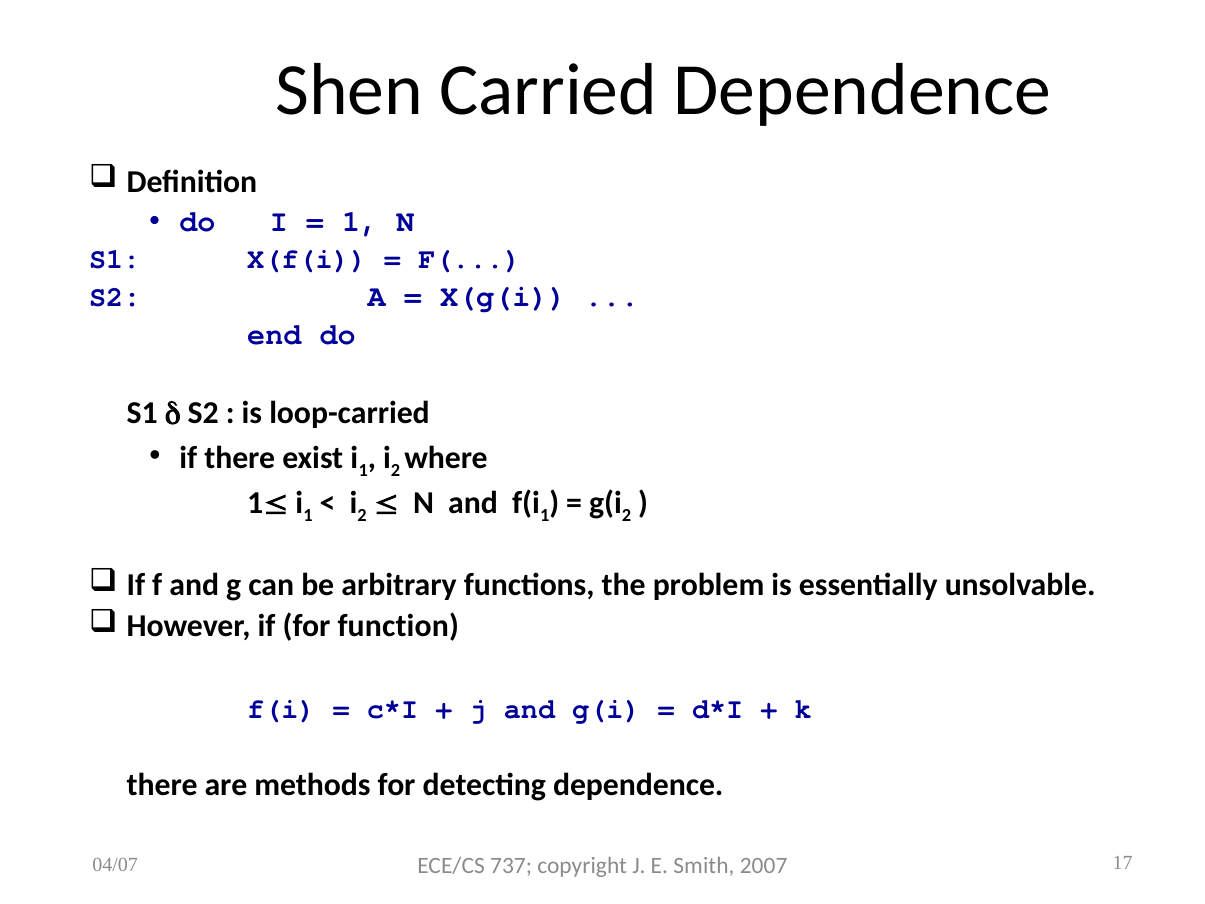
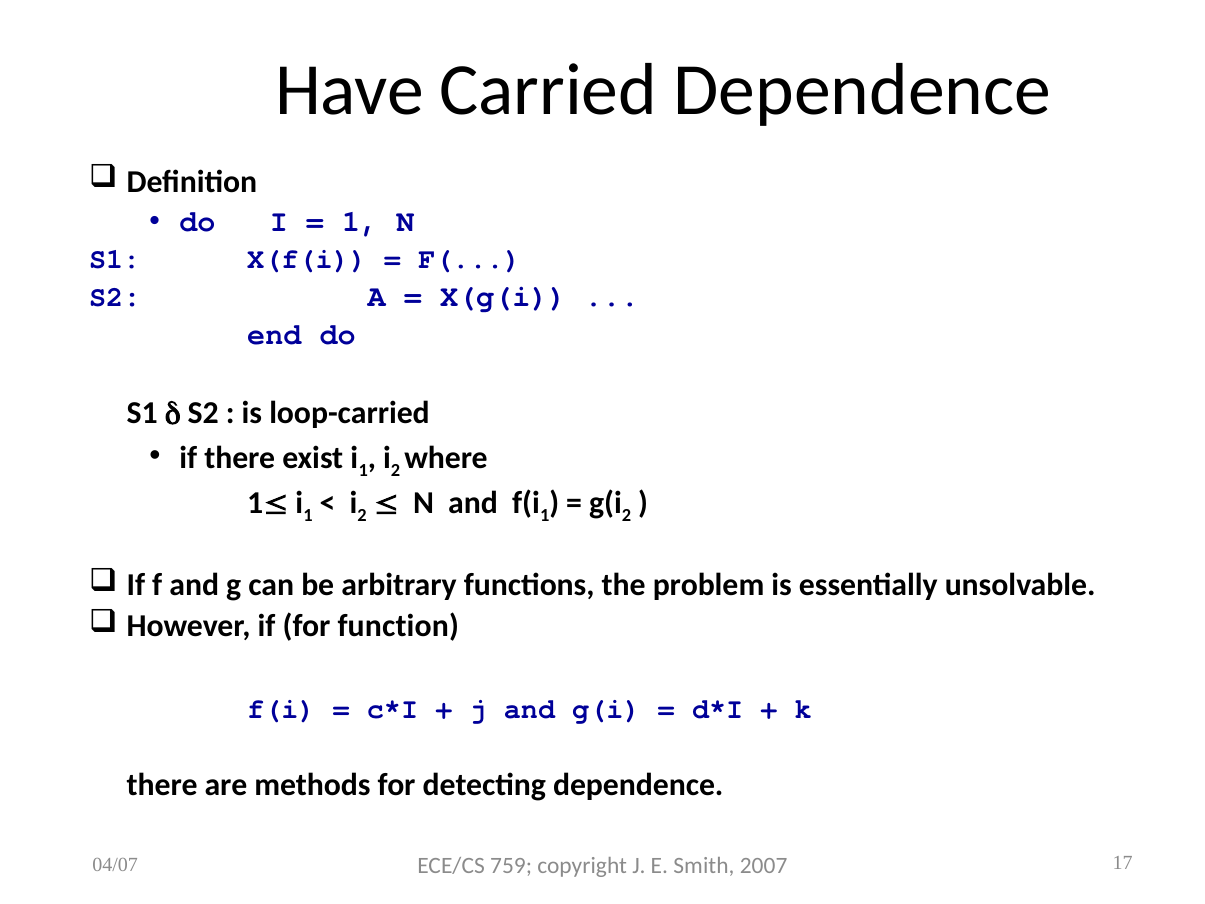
Shen: Shen -> Have
737: 737 -> 759
